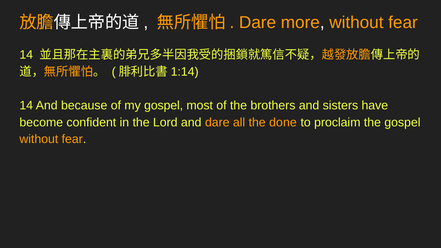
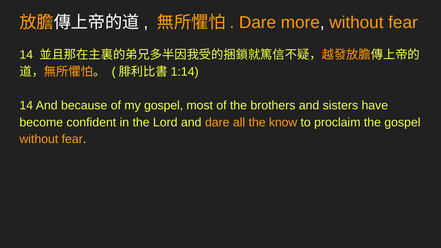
done: done -> know
